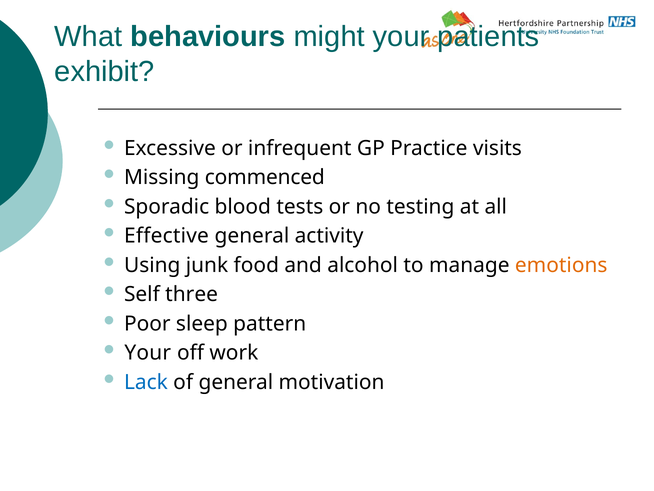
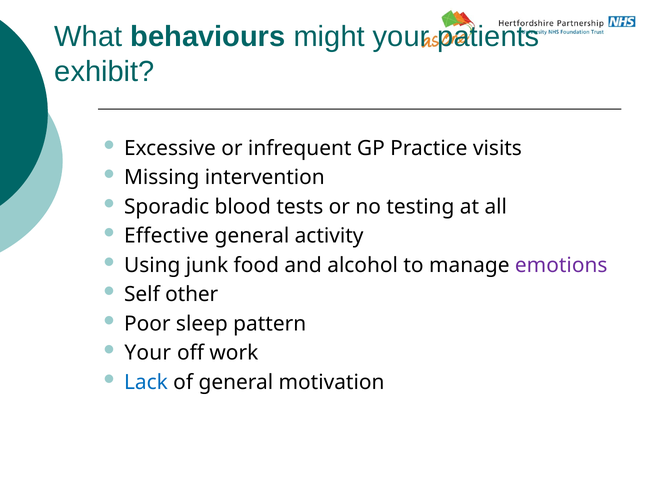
commenced: commenced -> intervention
emotions colour: orange -> purple
three: three -> other
